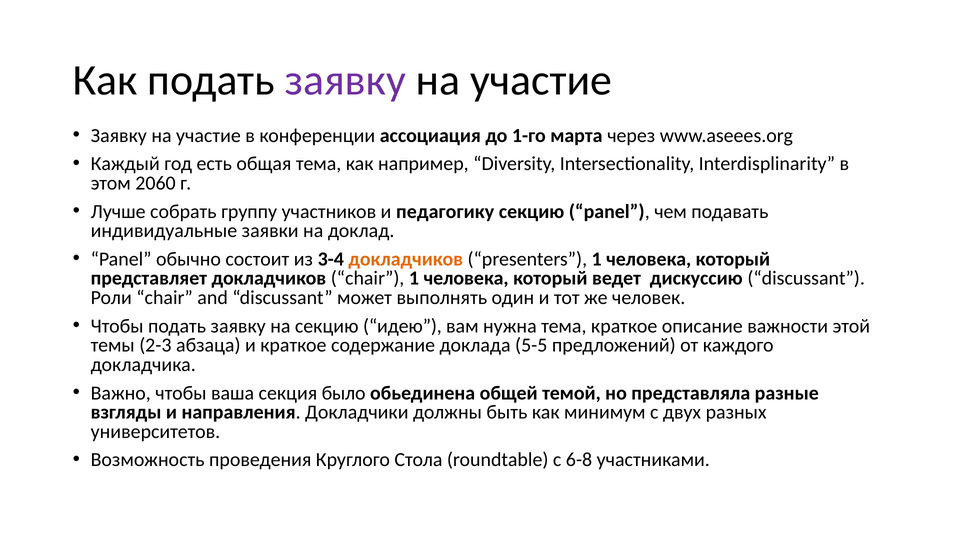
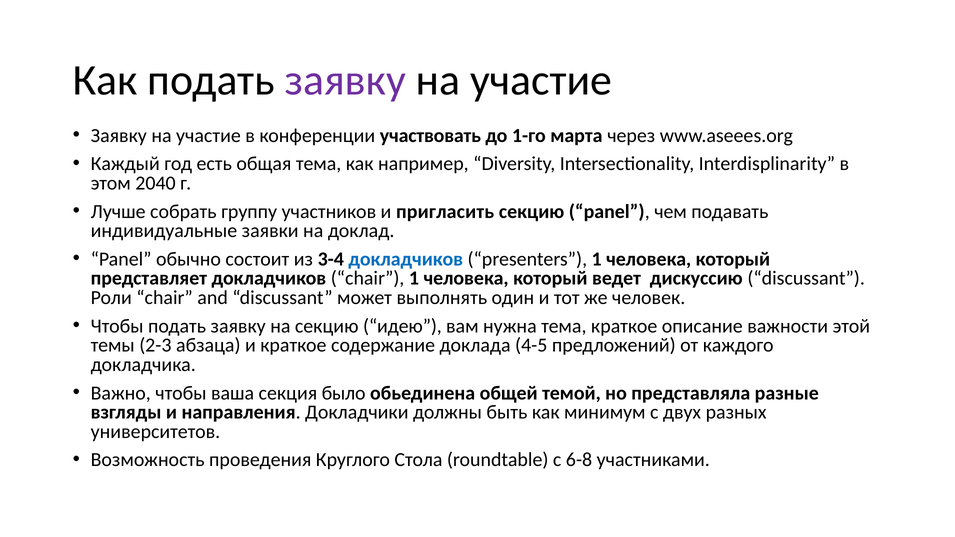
ассоциация: ассоциация -> участвовать
2060: 2060 -> 2040
педагогику: педагогику -> пригласить
докладчиков at (406, 259) colour: orange -> blue
5-5: 5-5 -> 4-5
